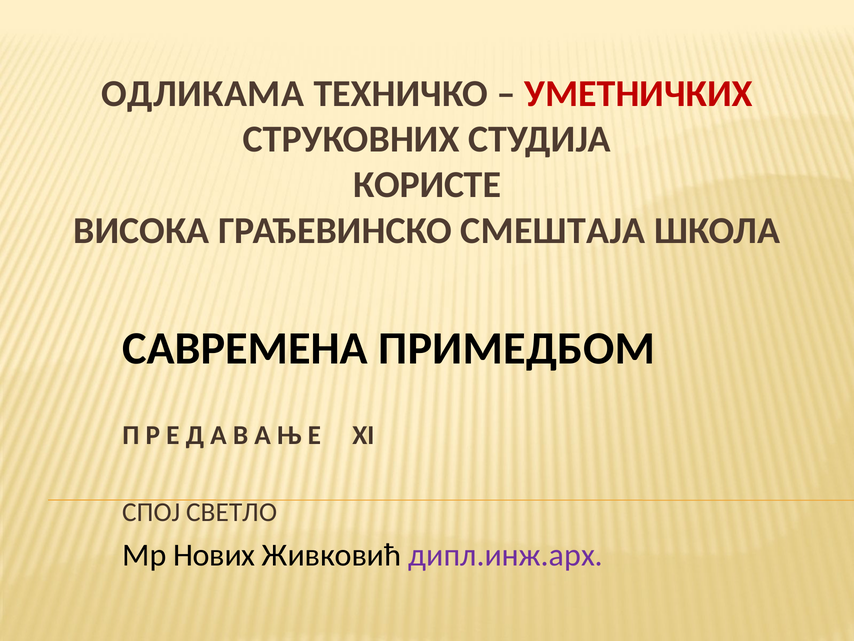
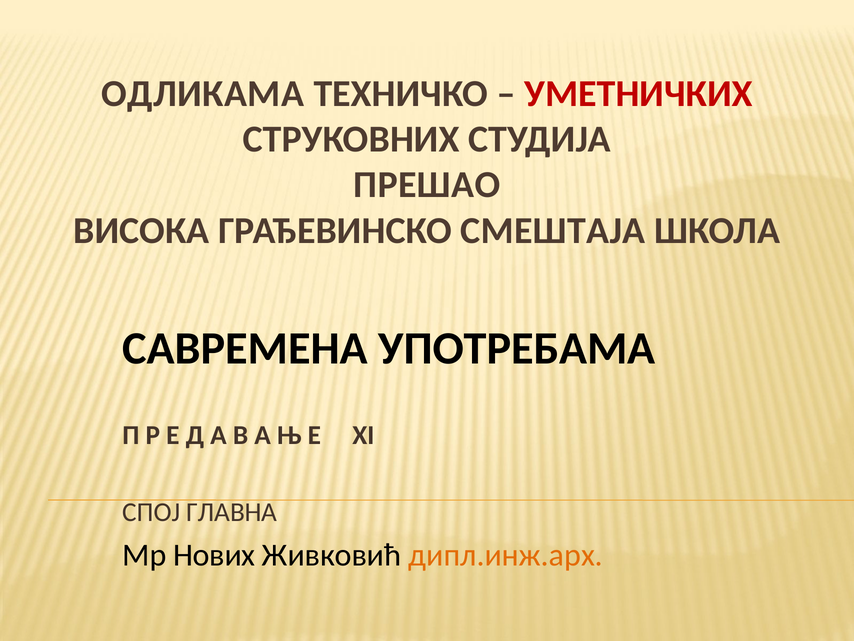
КОРИСТЕ: КОРИСТЕ -> ПРЕШАО
ПРИМЕДБОМ: ПРИМЕДБОМ -> УПОТРЕБАМА
СВЕТЛО: СВЕТЛО -> ГЛАВНА
дипл.инж.арх colour: purple -> orange
